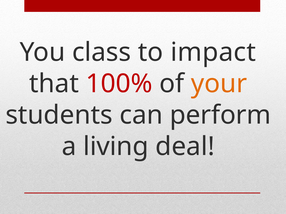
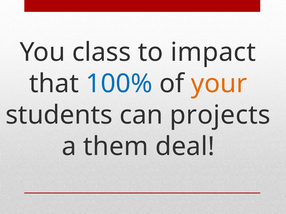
100% colour: red -> blue
perform: perform -> projects
living: living -> them
